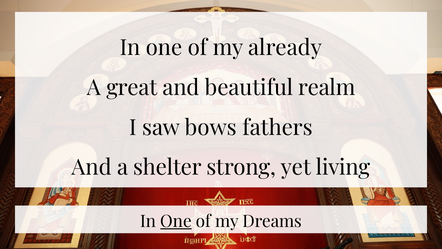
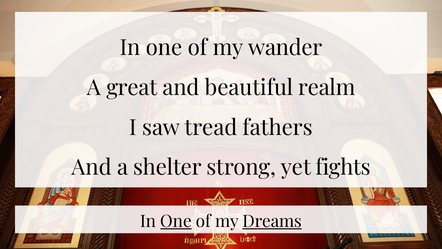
already: already -> wander
bows: bows -> tread
living: living -> fights
Dreams underline: none -> present
